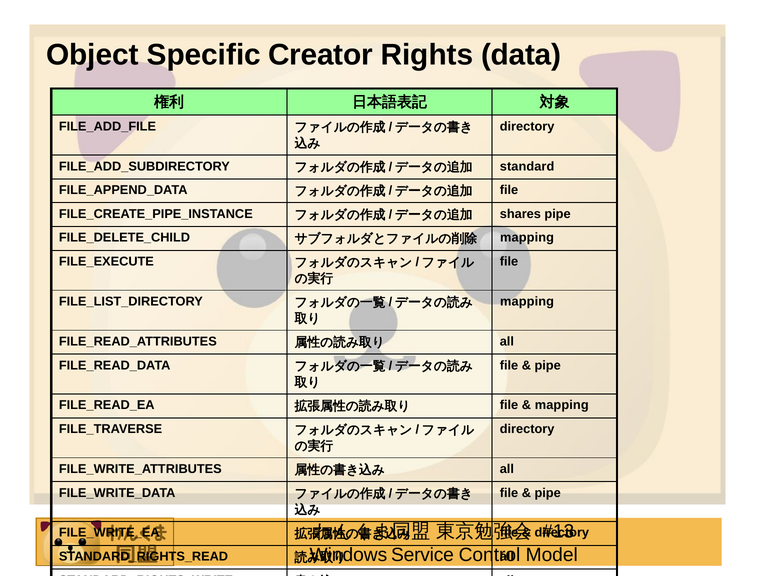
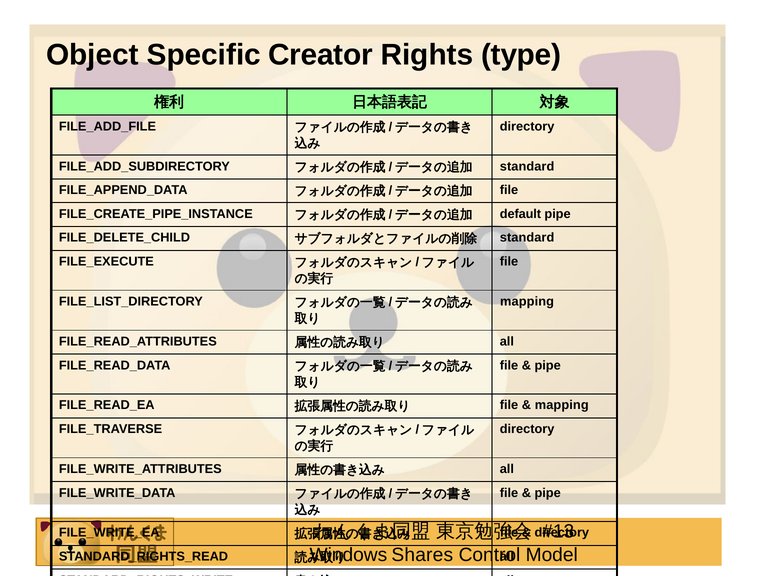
data: data -> type
shares: shares -> default
mapping at (527, 237): mapping -> standard
Service: Service -> Shares
